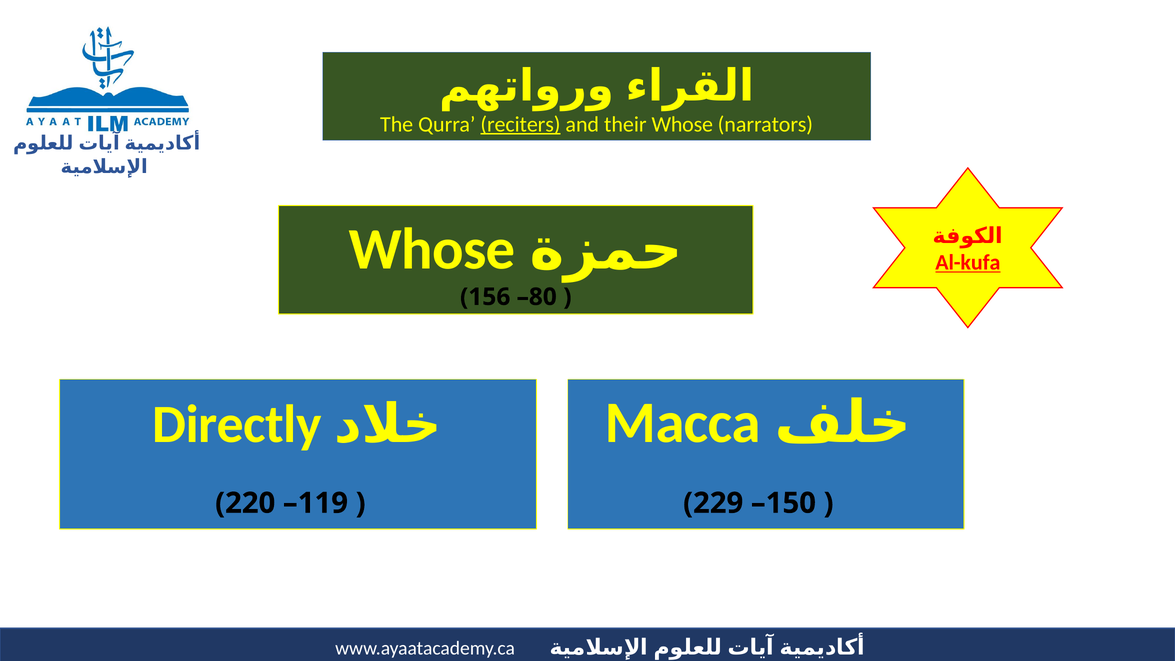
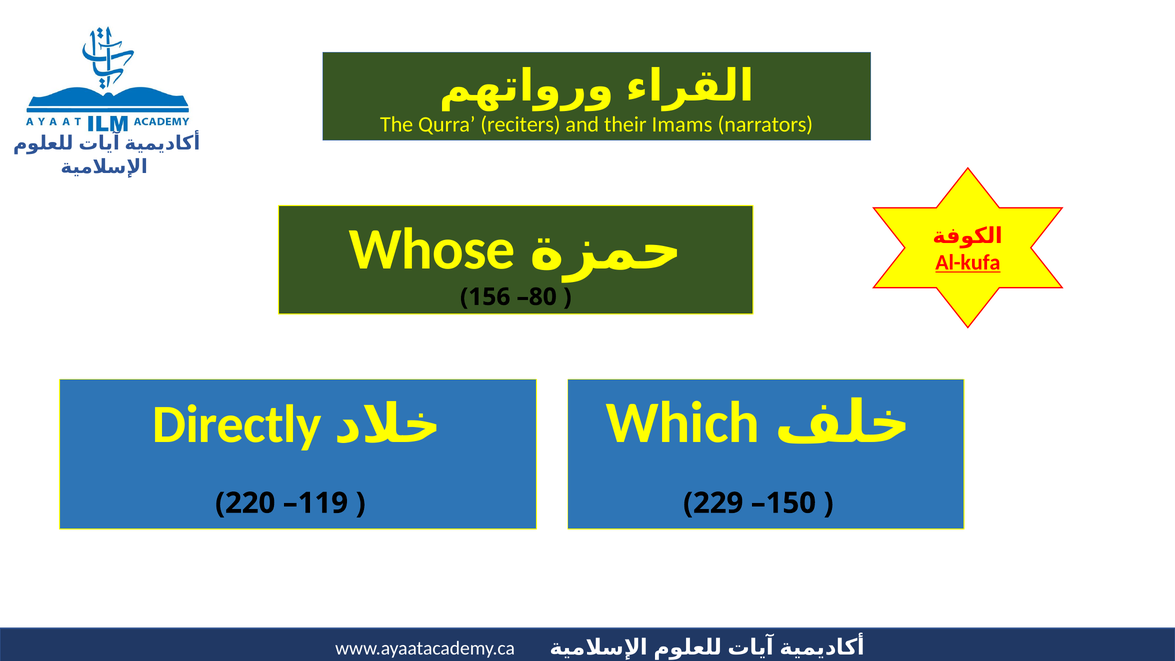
reciters underline: present -> none
their Whose: Whose -> Imams
Macca: Macca -> Which
